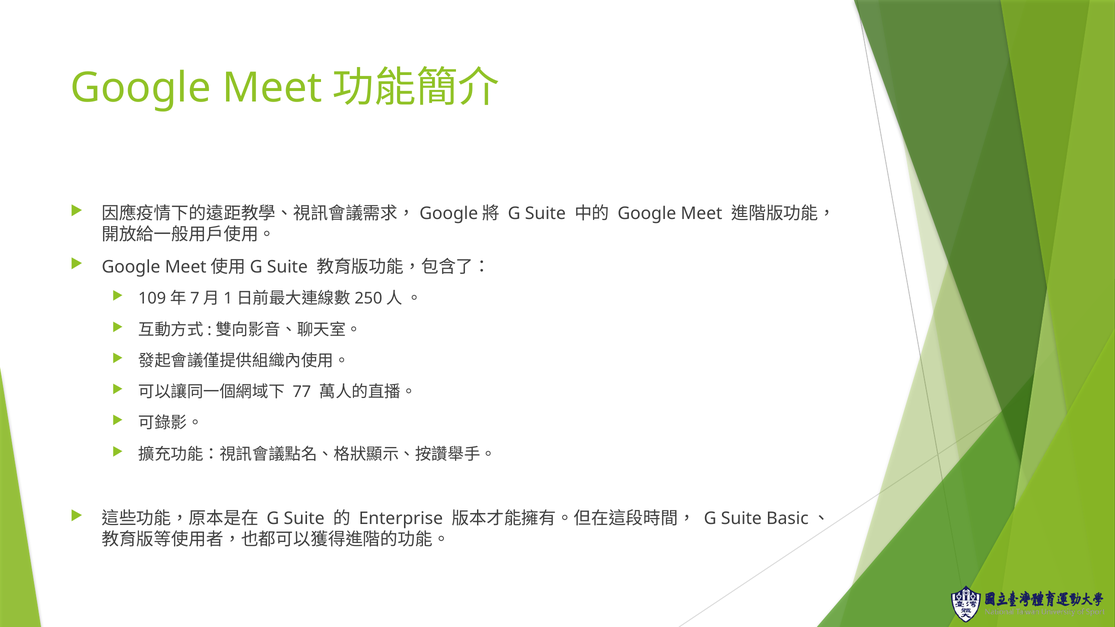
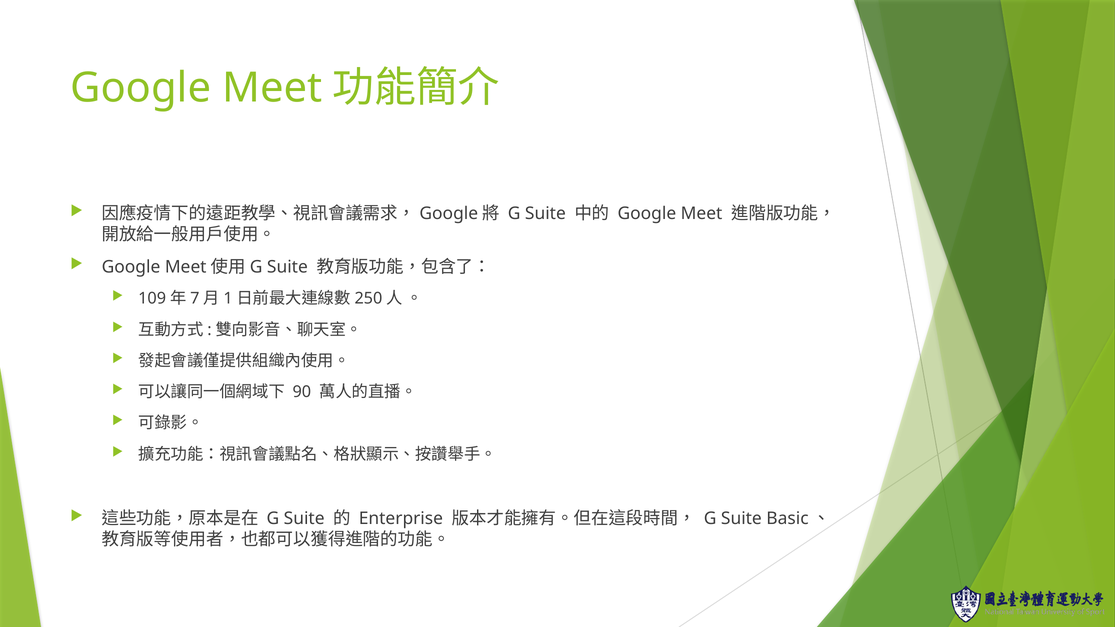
77: 77 -> 90
